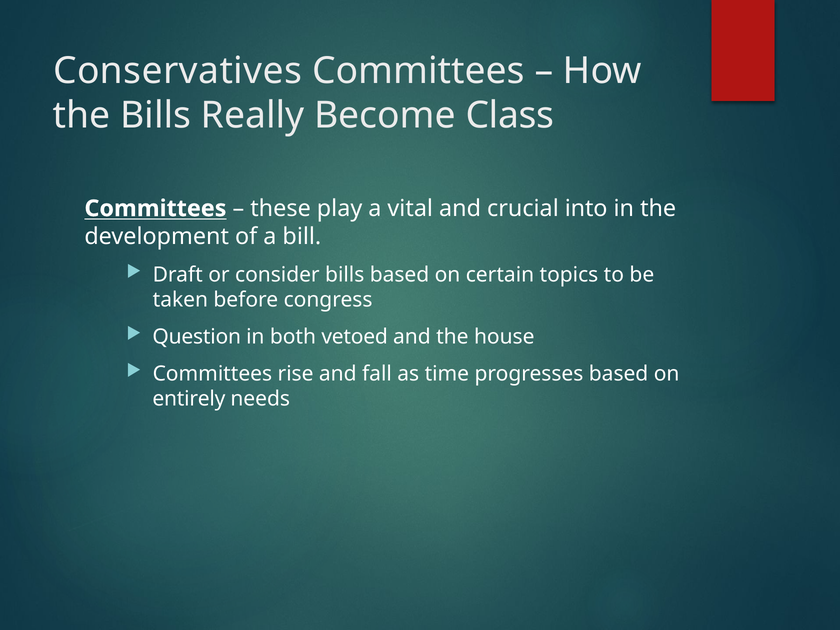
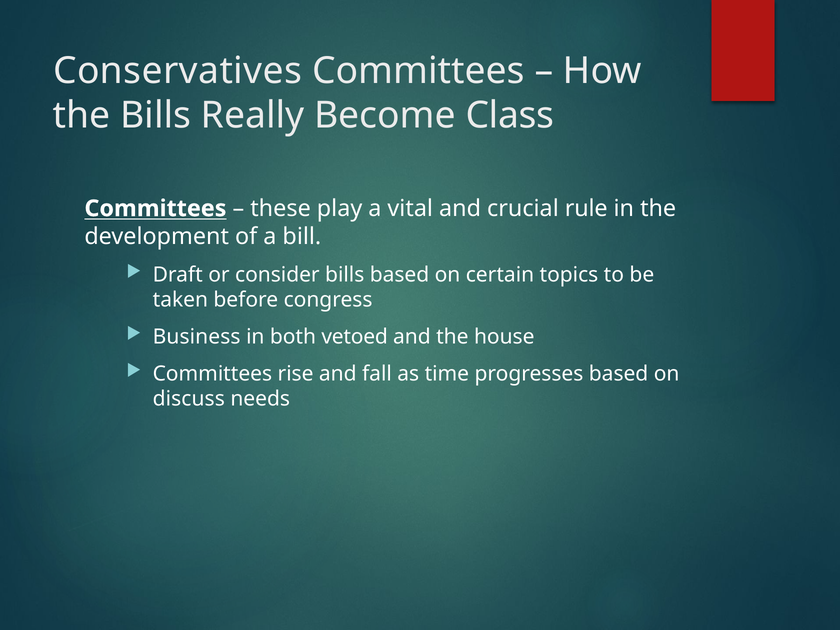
into: into -> rule
Question: Question -> Business
entirely: entirely -> discuss
